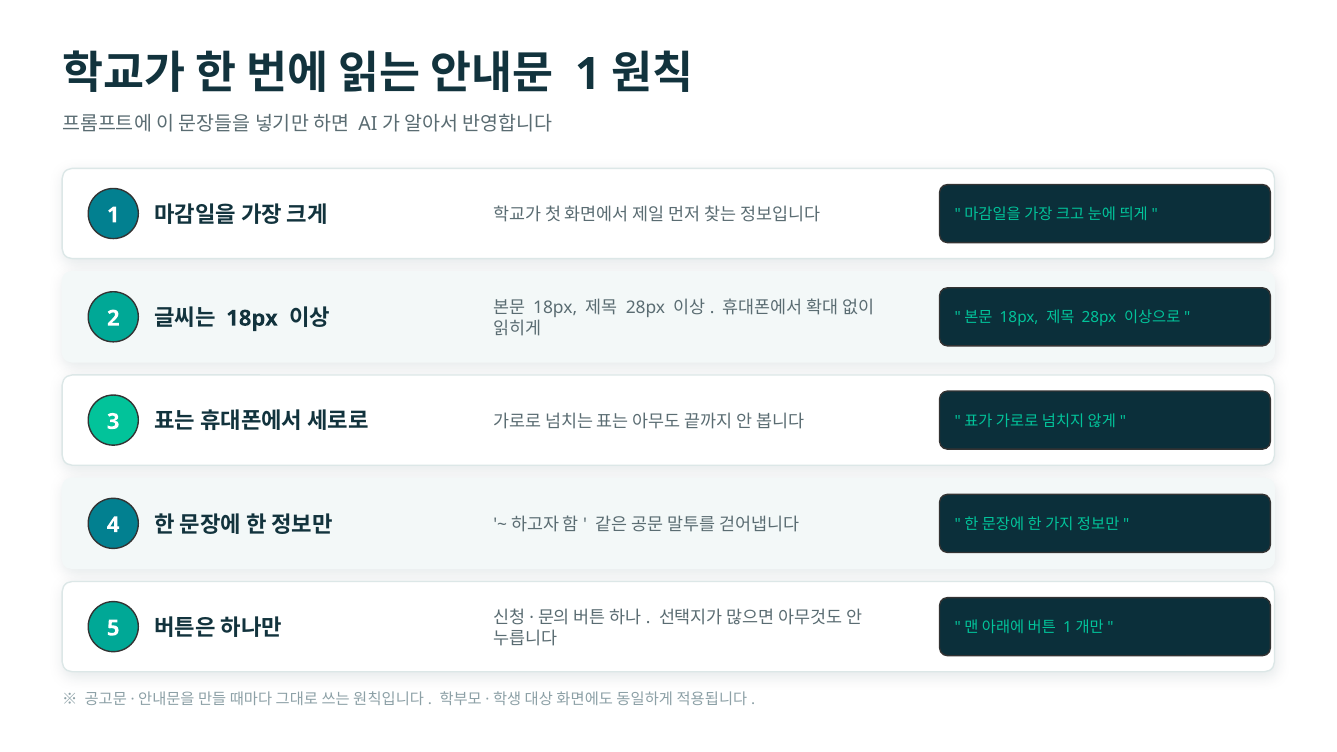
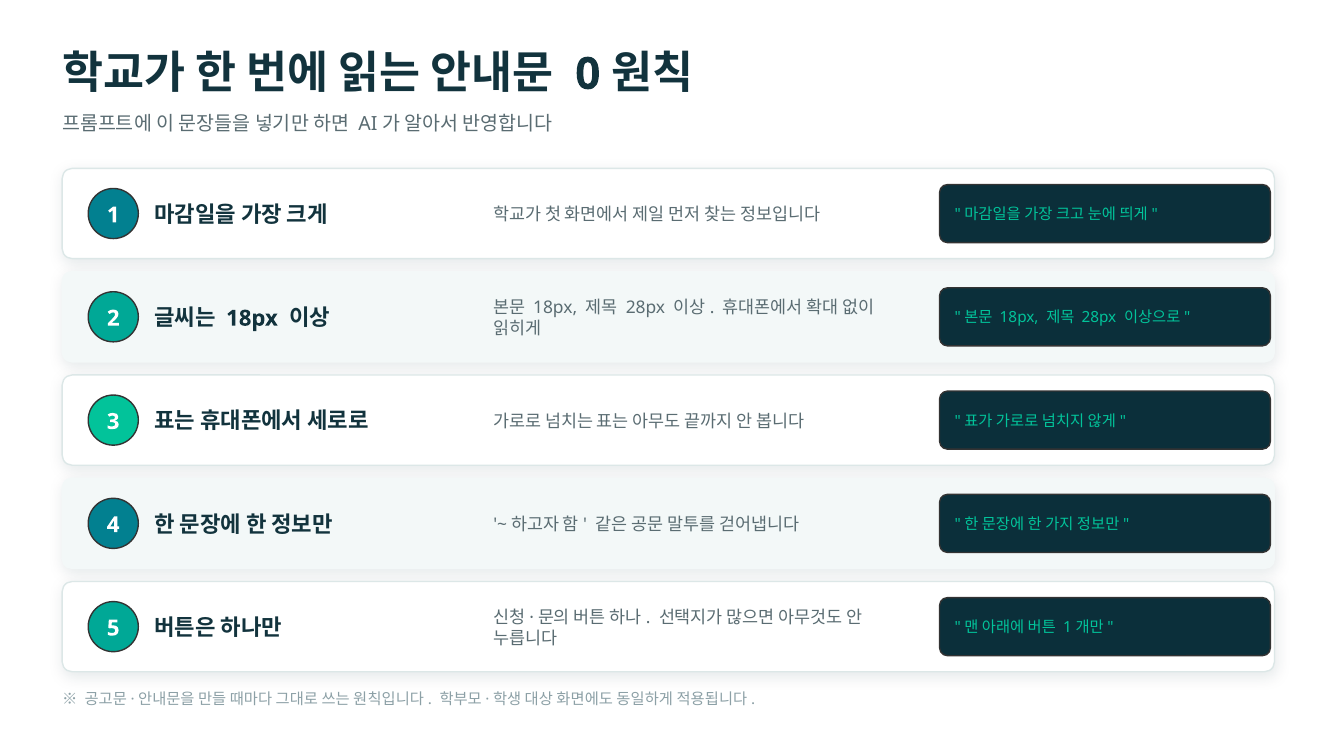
1 at (588, 74): 1 -> 0
